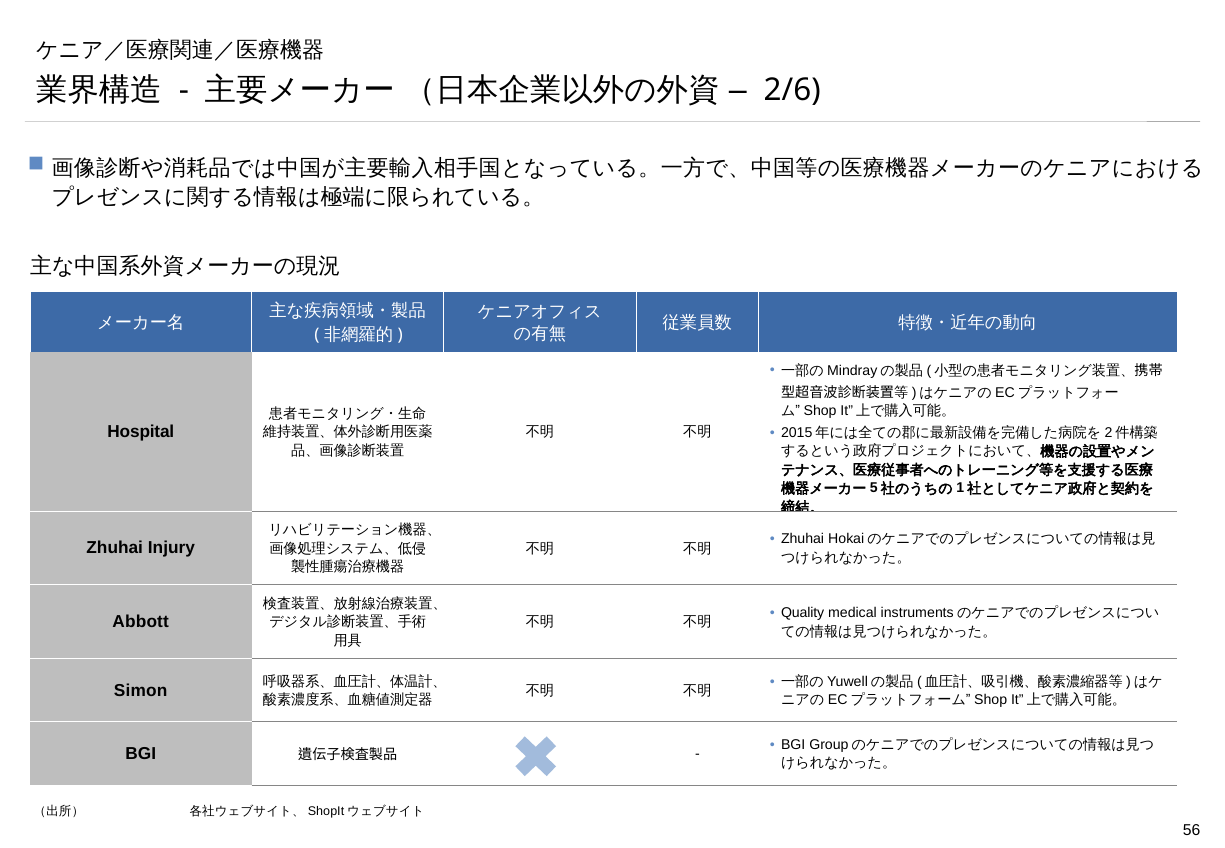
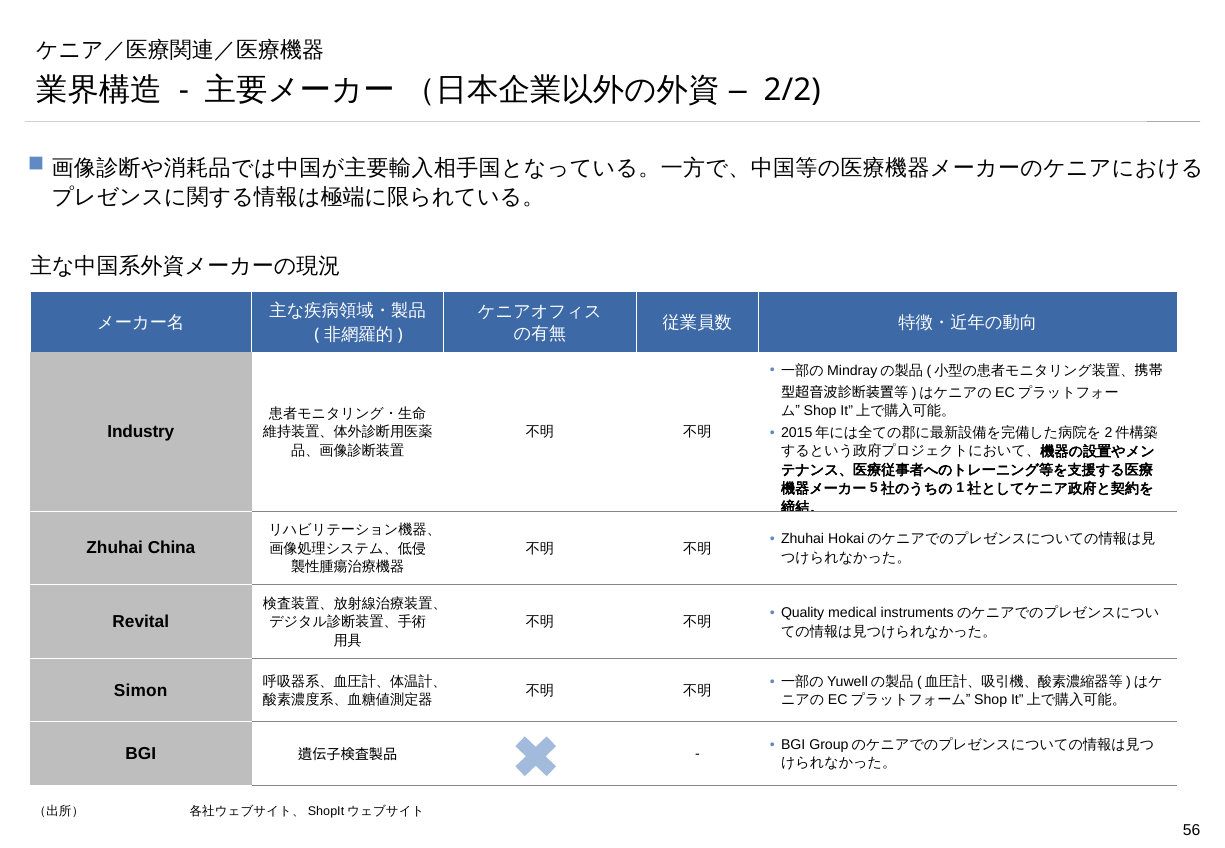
2/6: 2/6 -> 2/2
Hospital: Hospital -> Industry
Injury: Injury -> China
Abbott: Abbott -> Revital
